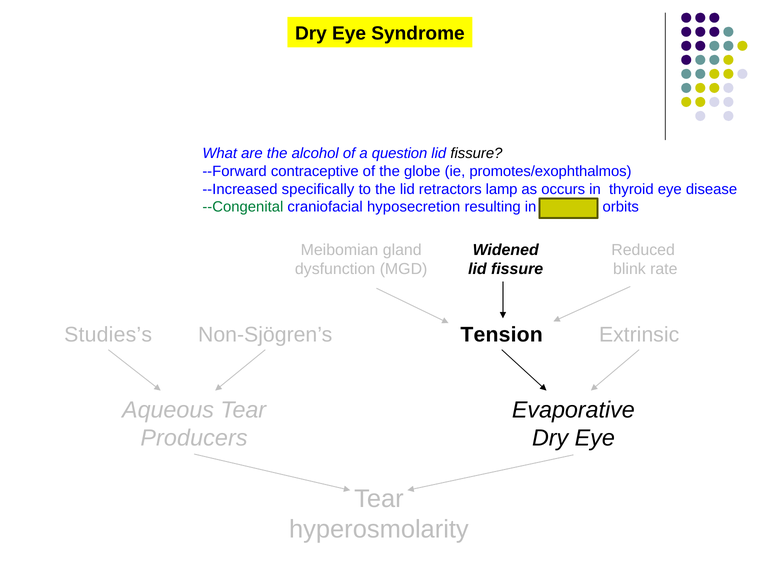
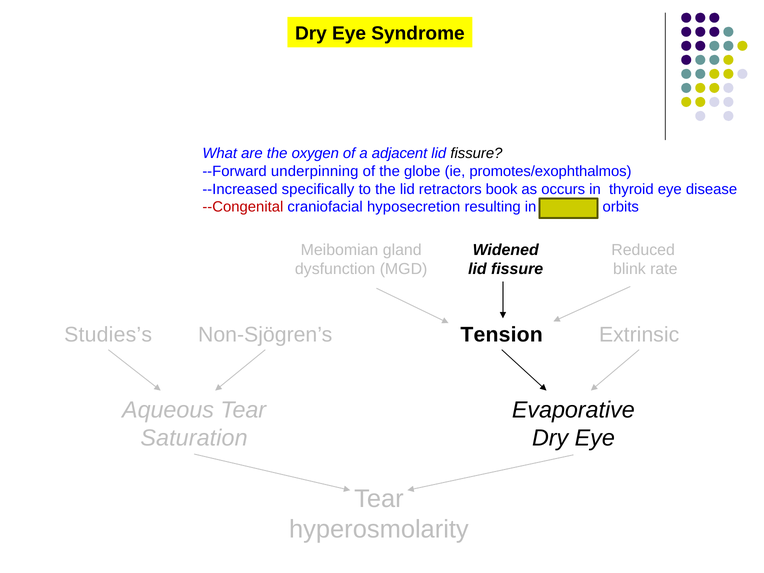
alcohol: alcohol -> oxygen
question: question -> adjacent
contraceptive: contraceptive -> underpinning
lamp: lamp -> book
--Congenital colour: green -> red
Producers: Producers -> Saturation
